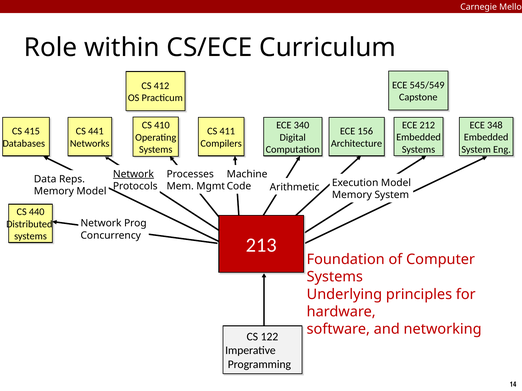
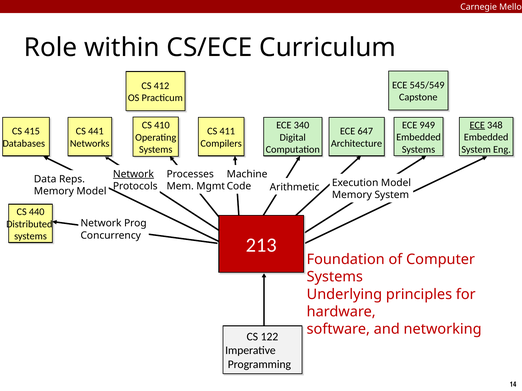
212: 212 -> 949
ECE at (477, 125) underline: none -> present
156: 156 -> 647
